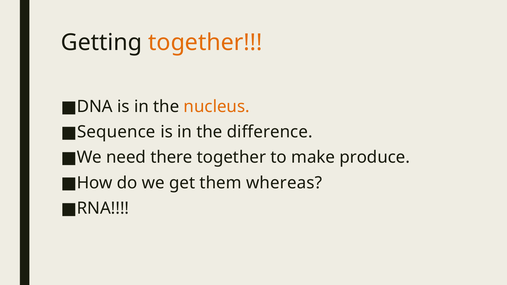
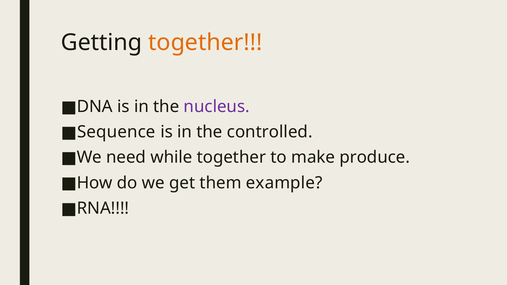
nucleus colour: orange -> purple
difference: difference -> controlled
there: there -> while
whereas: whereas -> example
